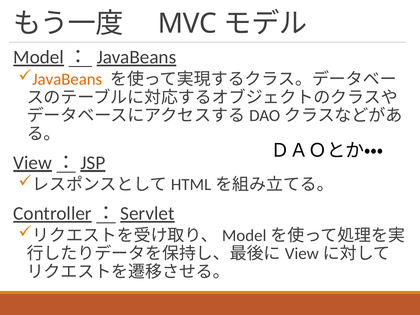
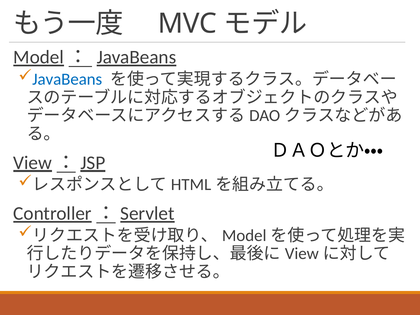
JavaBeans at (67, 79) colour: orange -> blue
